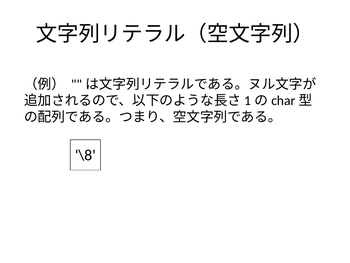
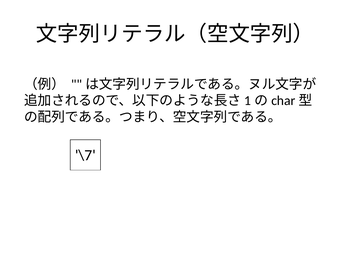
\8: \8 -> \7
